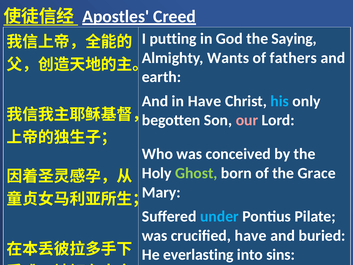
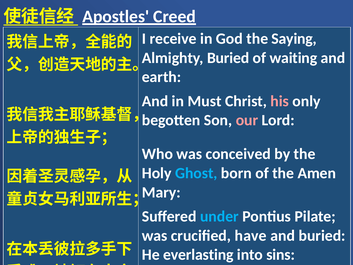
putting: putting -> receive
Almighty Wants: Wants -> Buried
fathers: fathers -> waiting
in Have: Have -> Must
his colour: light blue -> pink
Ghost colour: light green -> light blue
Grace: Grace -> Amen
